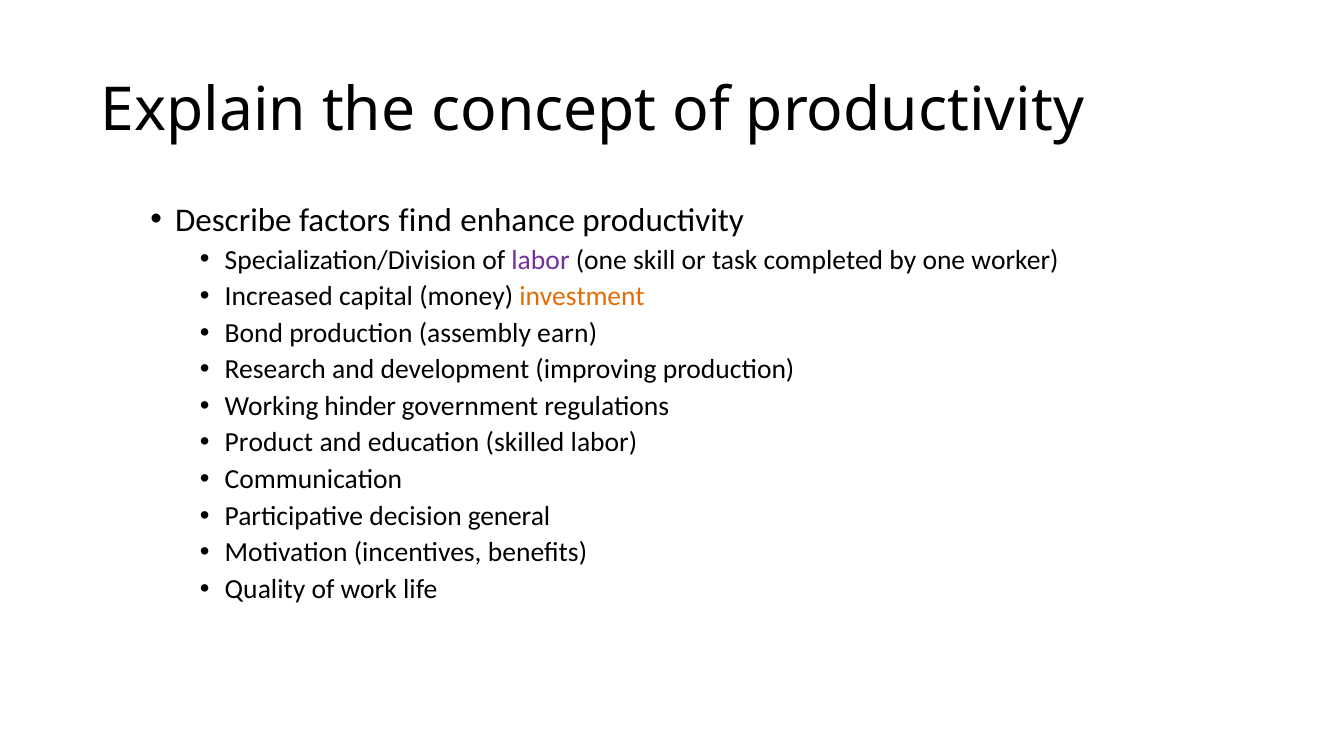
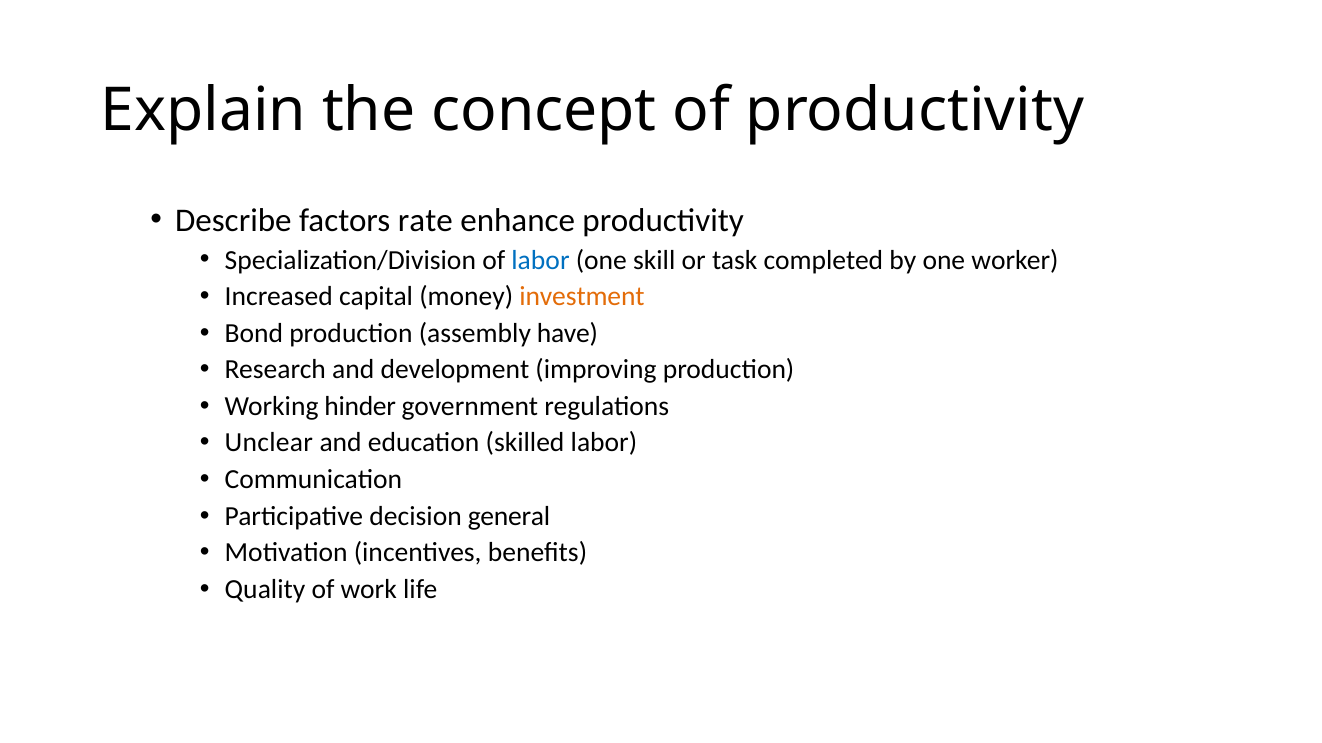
find: find -> rate
labor at (540, 260) colour: purple -> blue
earn: earn -> have
Product: Product -> Unclear
